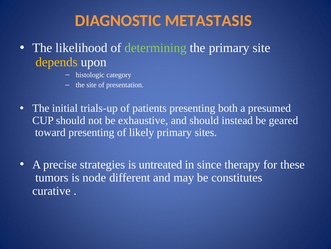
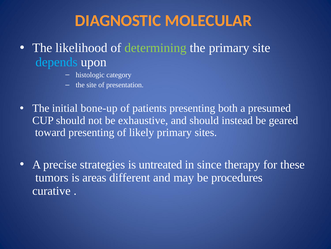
METASTASIS: METASTASIS -> MOLECULAR
depends colour: yellow -> light blue
trials-up: trials-up -> bone-up
node: node -> areas
constitutes: constitutes -> procedures
